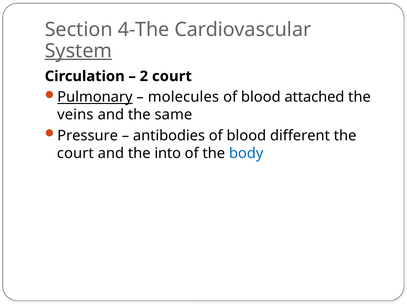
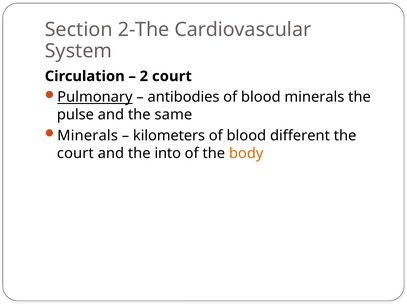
4-The: 4-The -> 2-The
System underline: present -> none
molecules: molecules -> antibodies
blood attached: attached -> minerals
veins: veins -> pulse
Pressure at (88, 136): Pressure -> Minerals
antibodies: antibodies -> kilometers
body colour: blue -> orange
